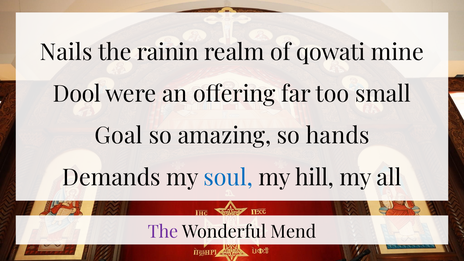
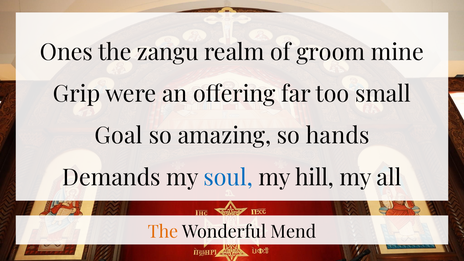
Nails: Nails -> Ones
rainin: rainin -> zangu
qowati: qowati -> groom
Dool: Dool -> Grip
The at (163, 232) colour: purple -> orange
